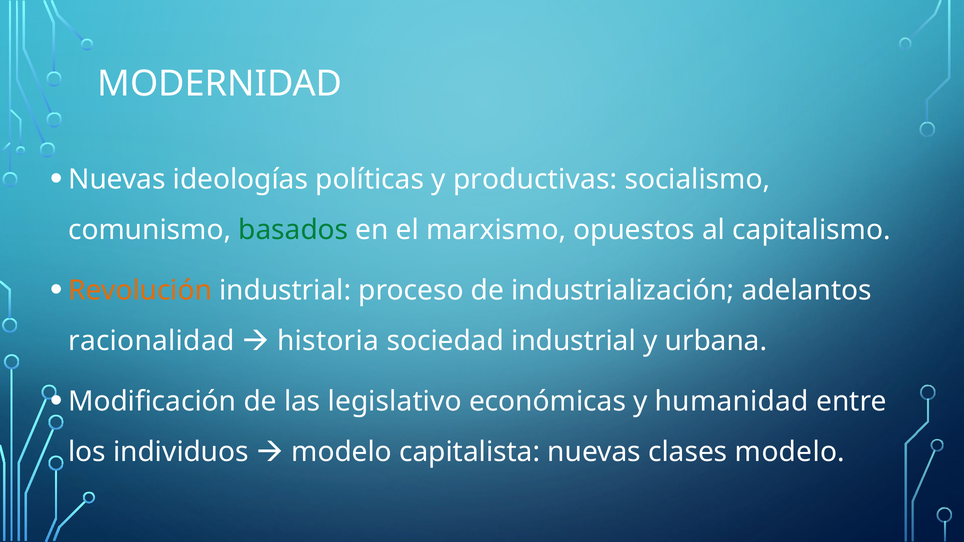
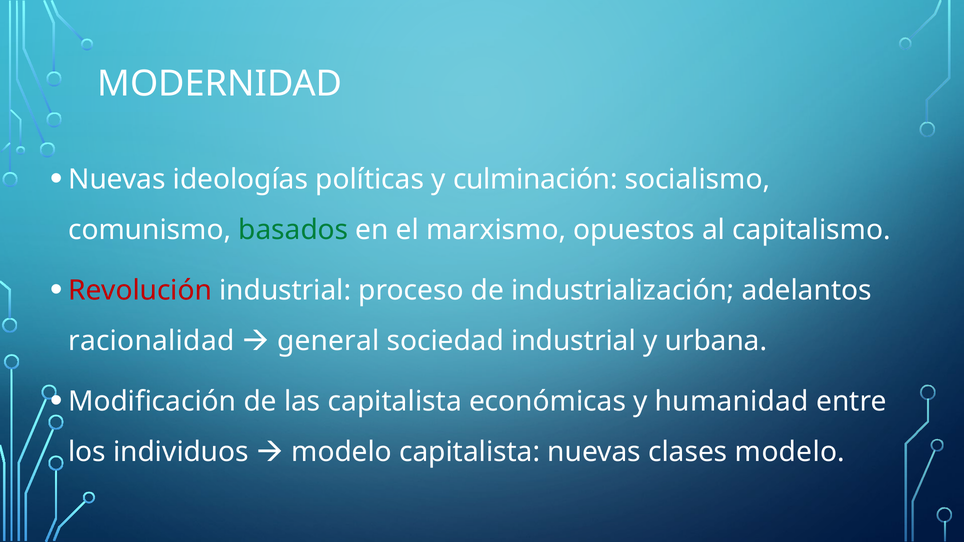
productivas: productivas -> culminación
Revolución colour: orange -> red
historia: historia -> general
las legislativo: legislativo -> capitalista
